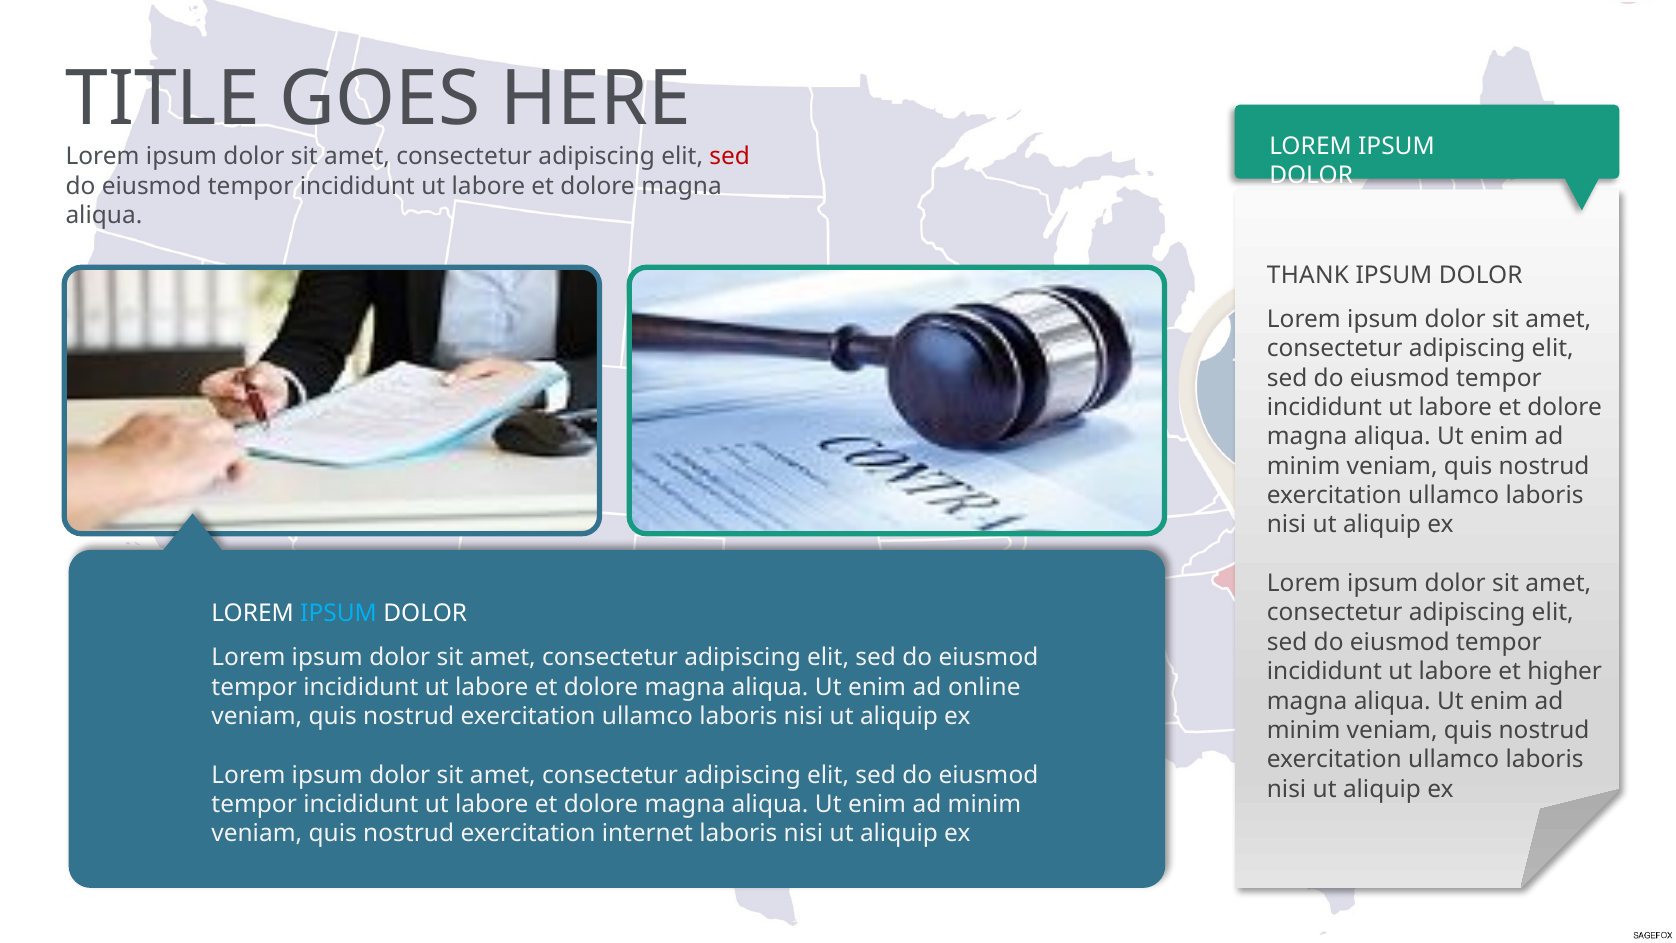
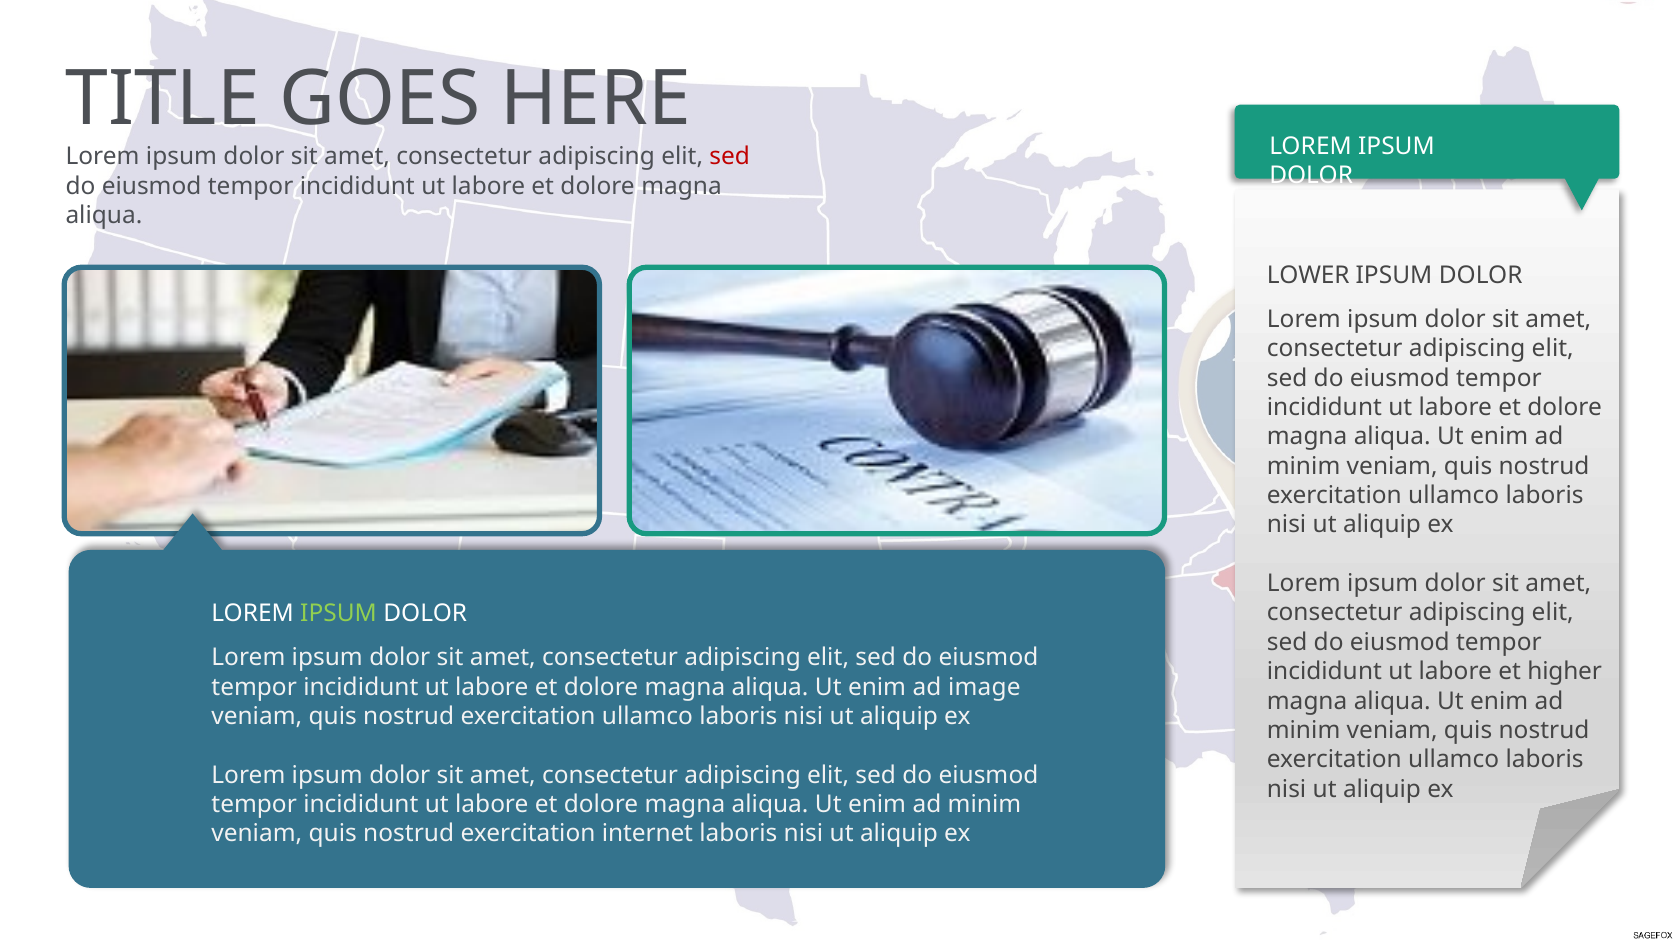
THANK: THANK -> LOWER
IPSUM at (339, 613) colour: light blue -> light green
online: online -> image
